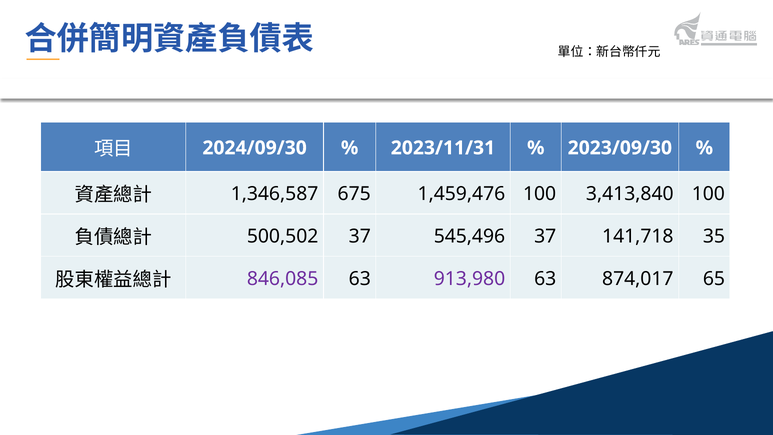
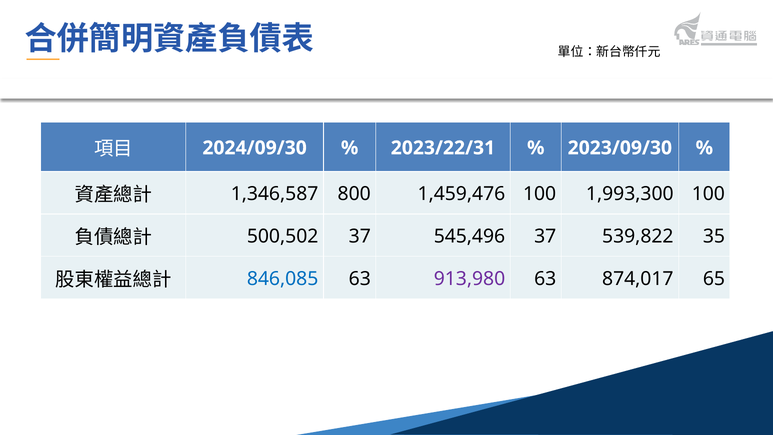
2023/11/31: 2023/11/31 -> 2023/22/31
675: 675 -> 800
3,413,840: 3,413,840 -> 1,993,300
141,718: 141,718 -> 539,822
846,085 colour: purple -> blue
